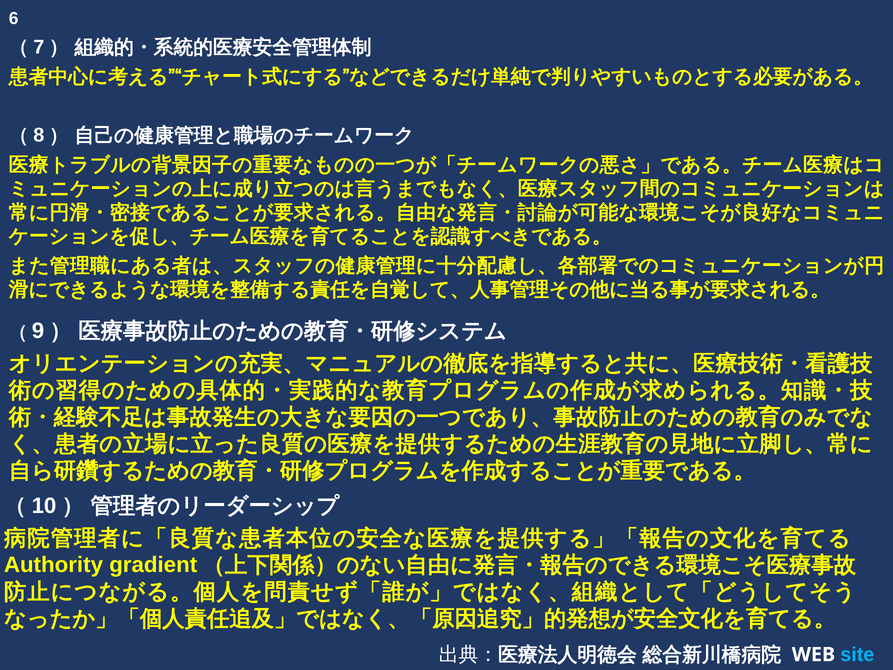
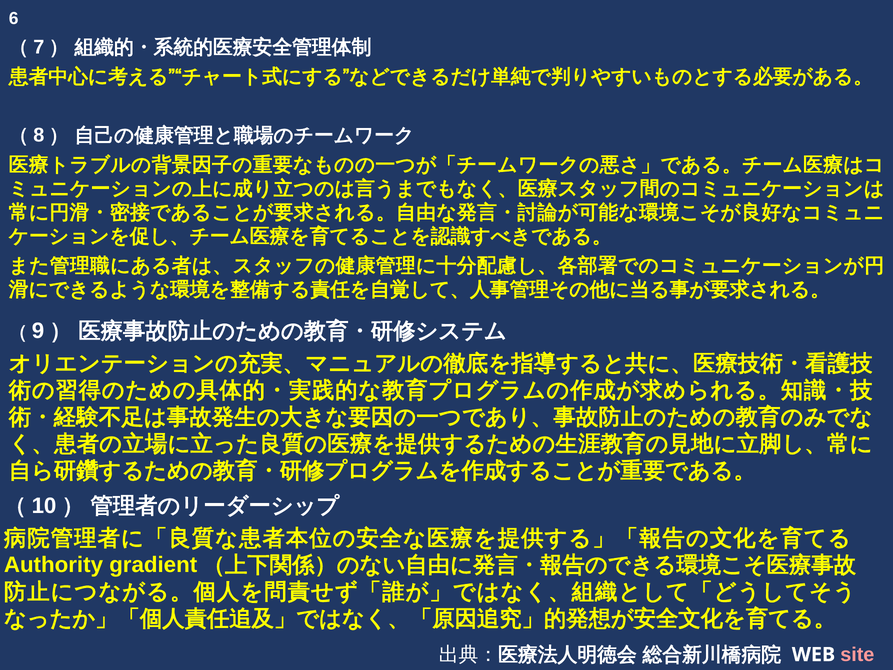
site colour: light blue -> pink
